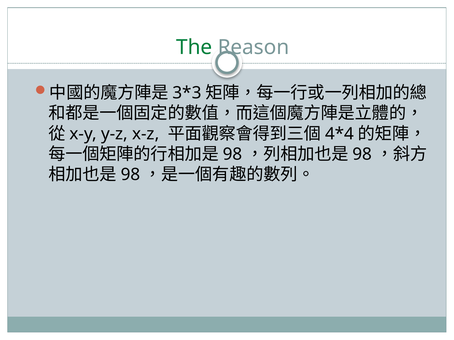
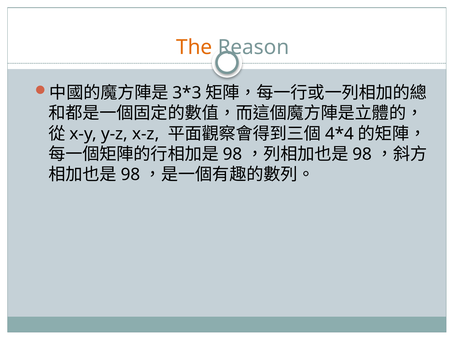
The colour: green -> orange
